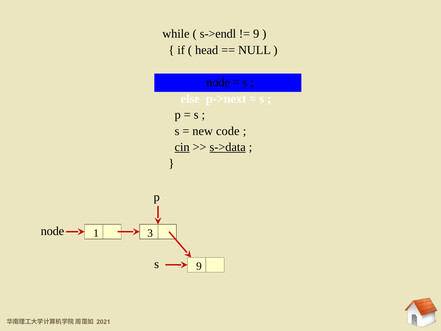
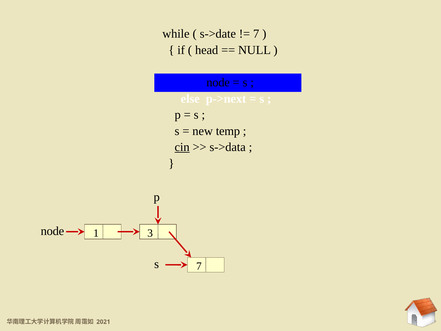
s->endl: s->endl -> s->date
9 at (256, 34): 9 -> 7
code: code -> temp
s->data underline: present -> none
s 9: 9 -> 7
